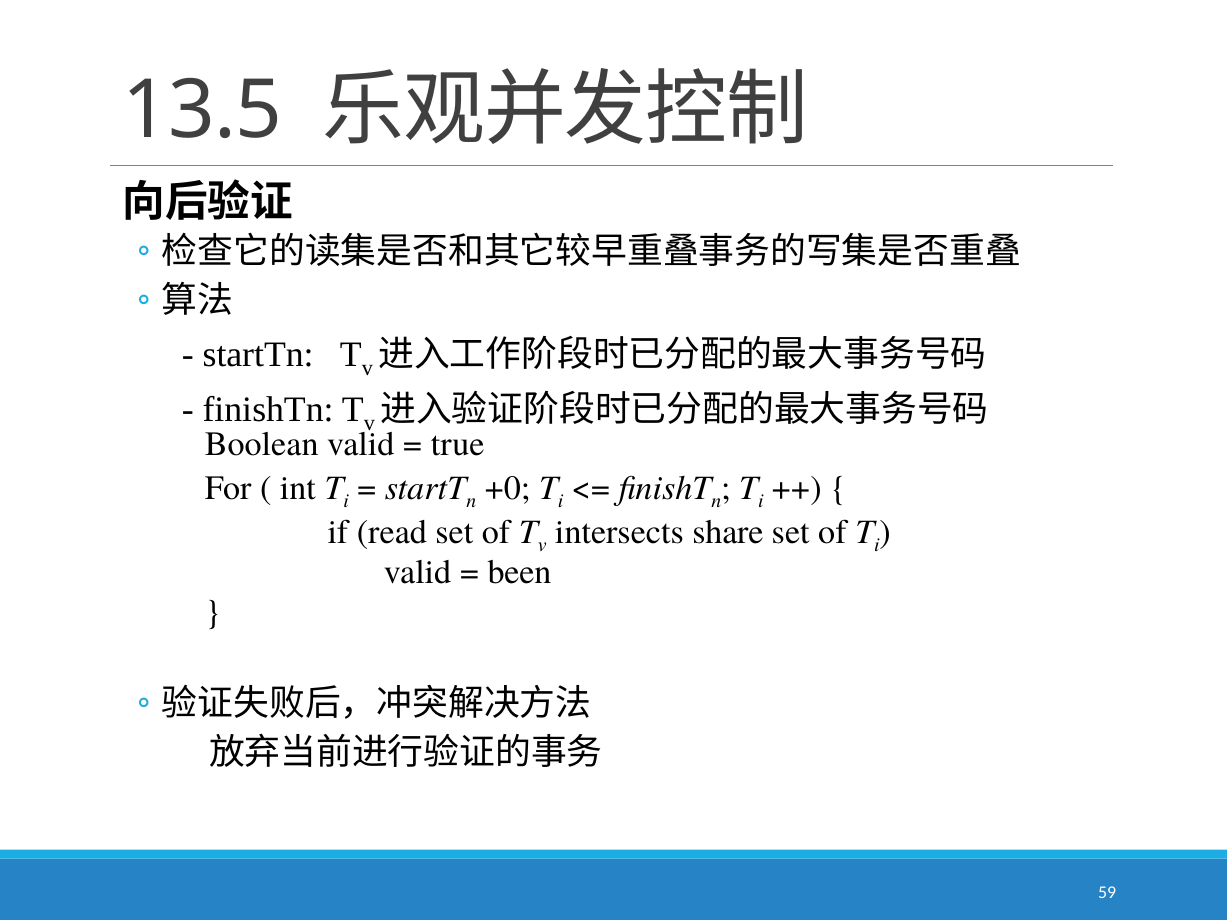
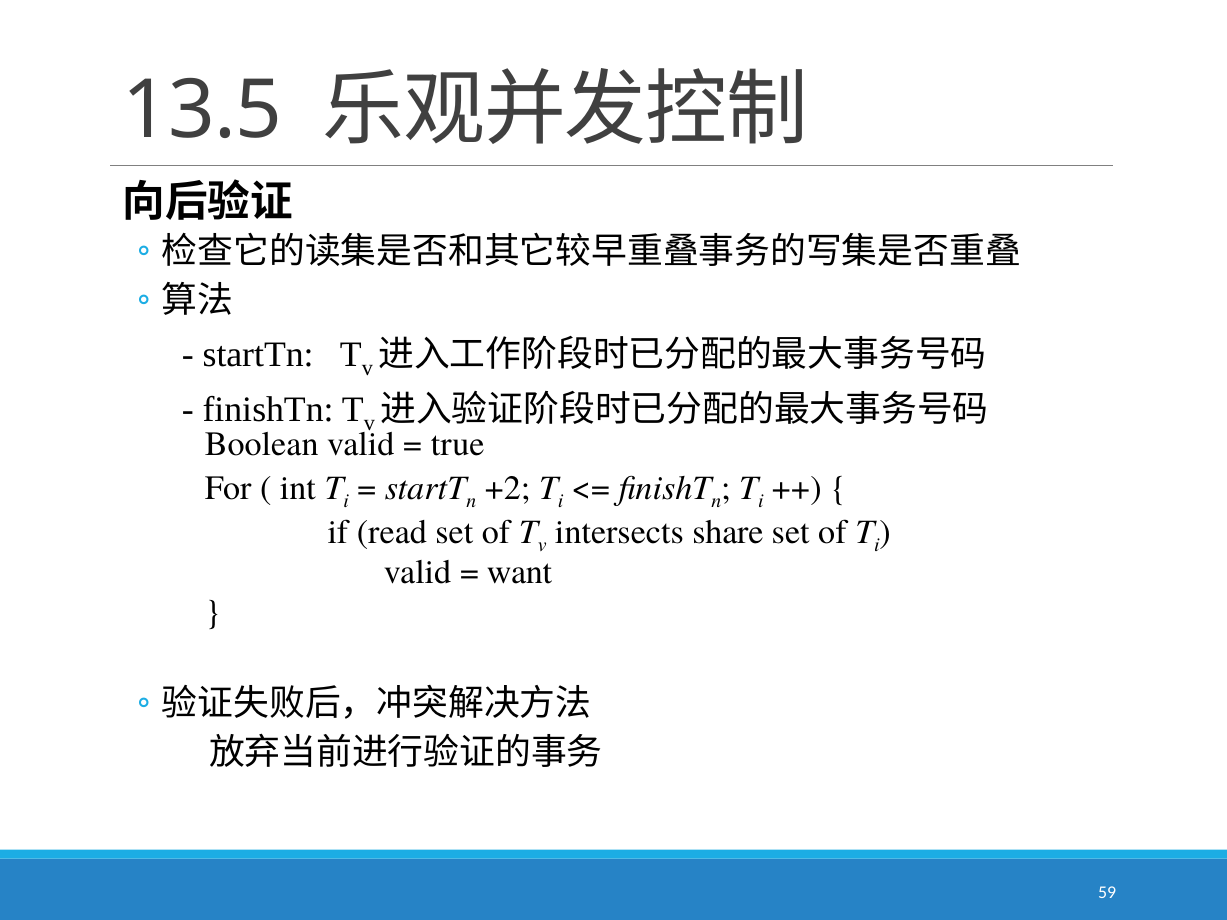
+0: +0 -> +2
been: been -> want
